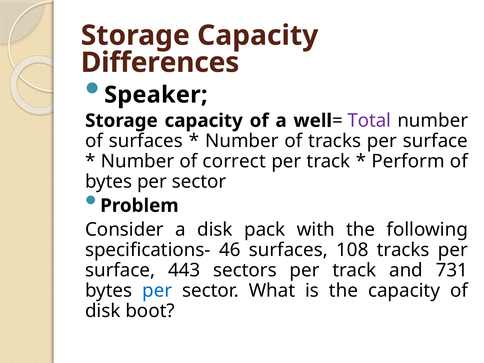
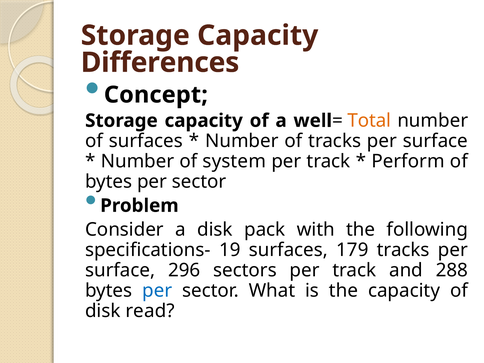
Speaker: Speaker -> Concept
Total colour: purple -> orange
correct: correct -> system
46: 46 -> 19
108: 108 -> 179
443: 443 -> 296
731: 731 -> 288
boot: boot -> read
